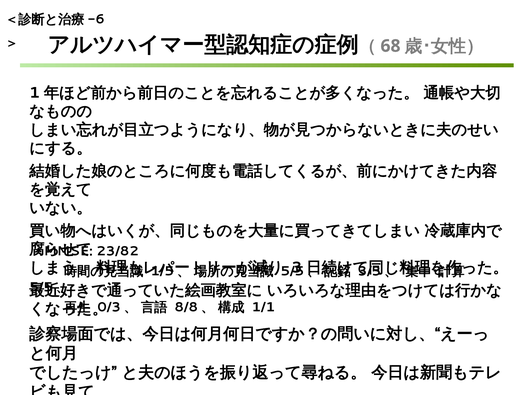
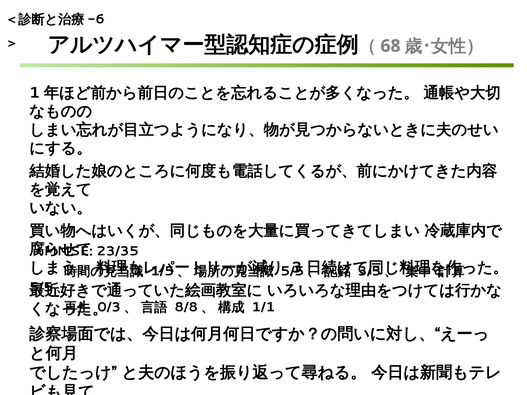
23/82: 23/82 -> 23/35
